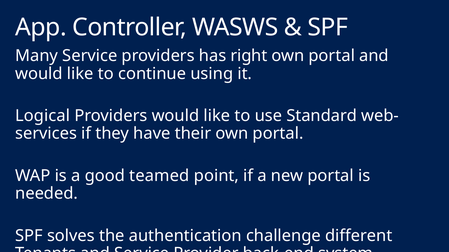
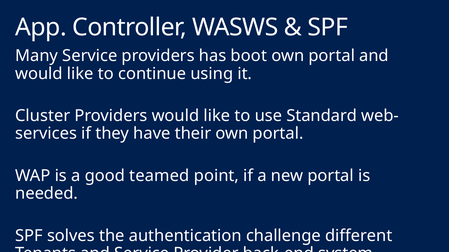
right: right -> boot
Logical: Logical -> Cluster
